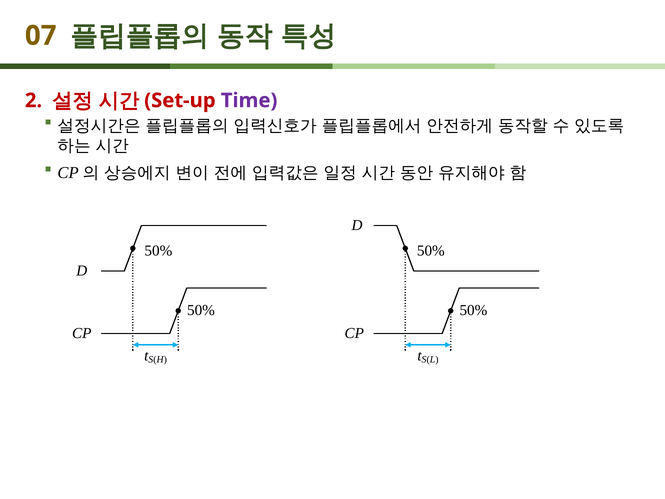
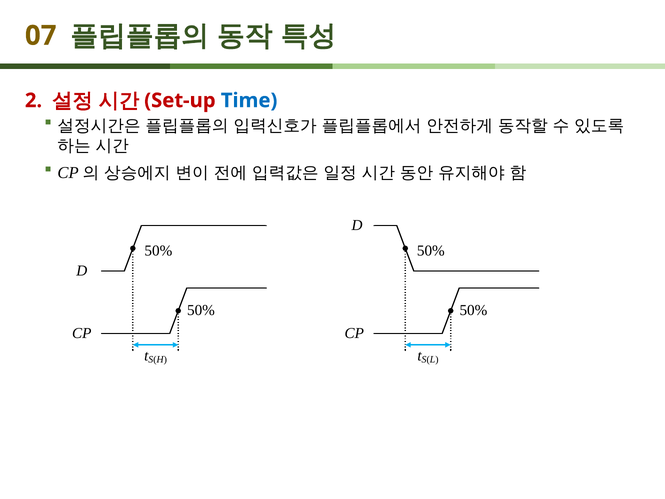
Time colour: purple -> blue
